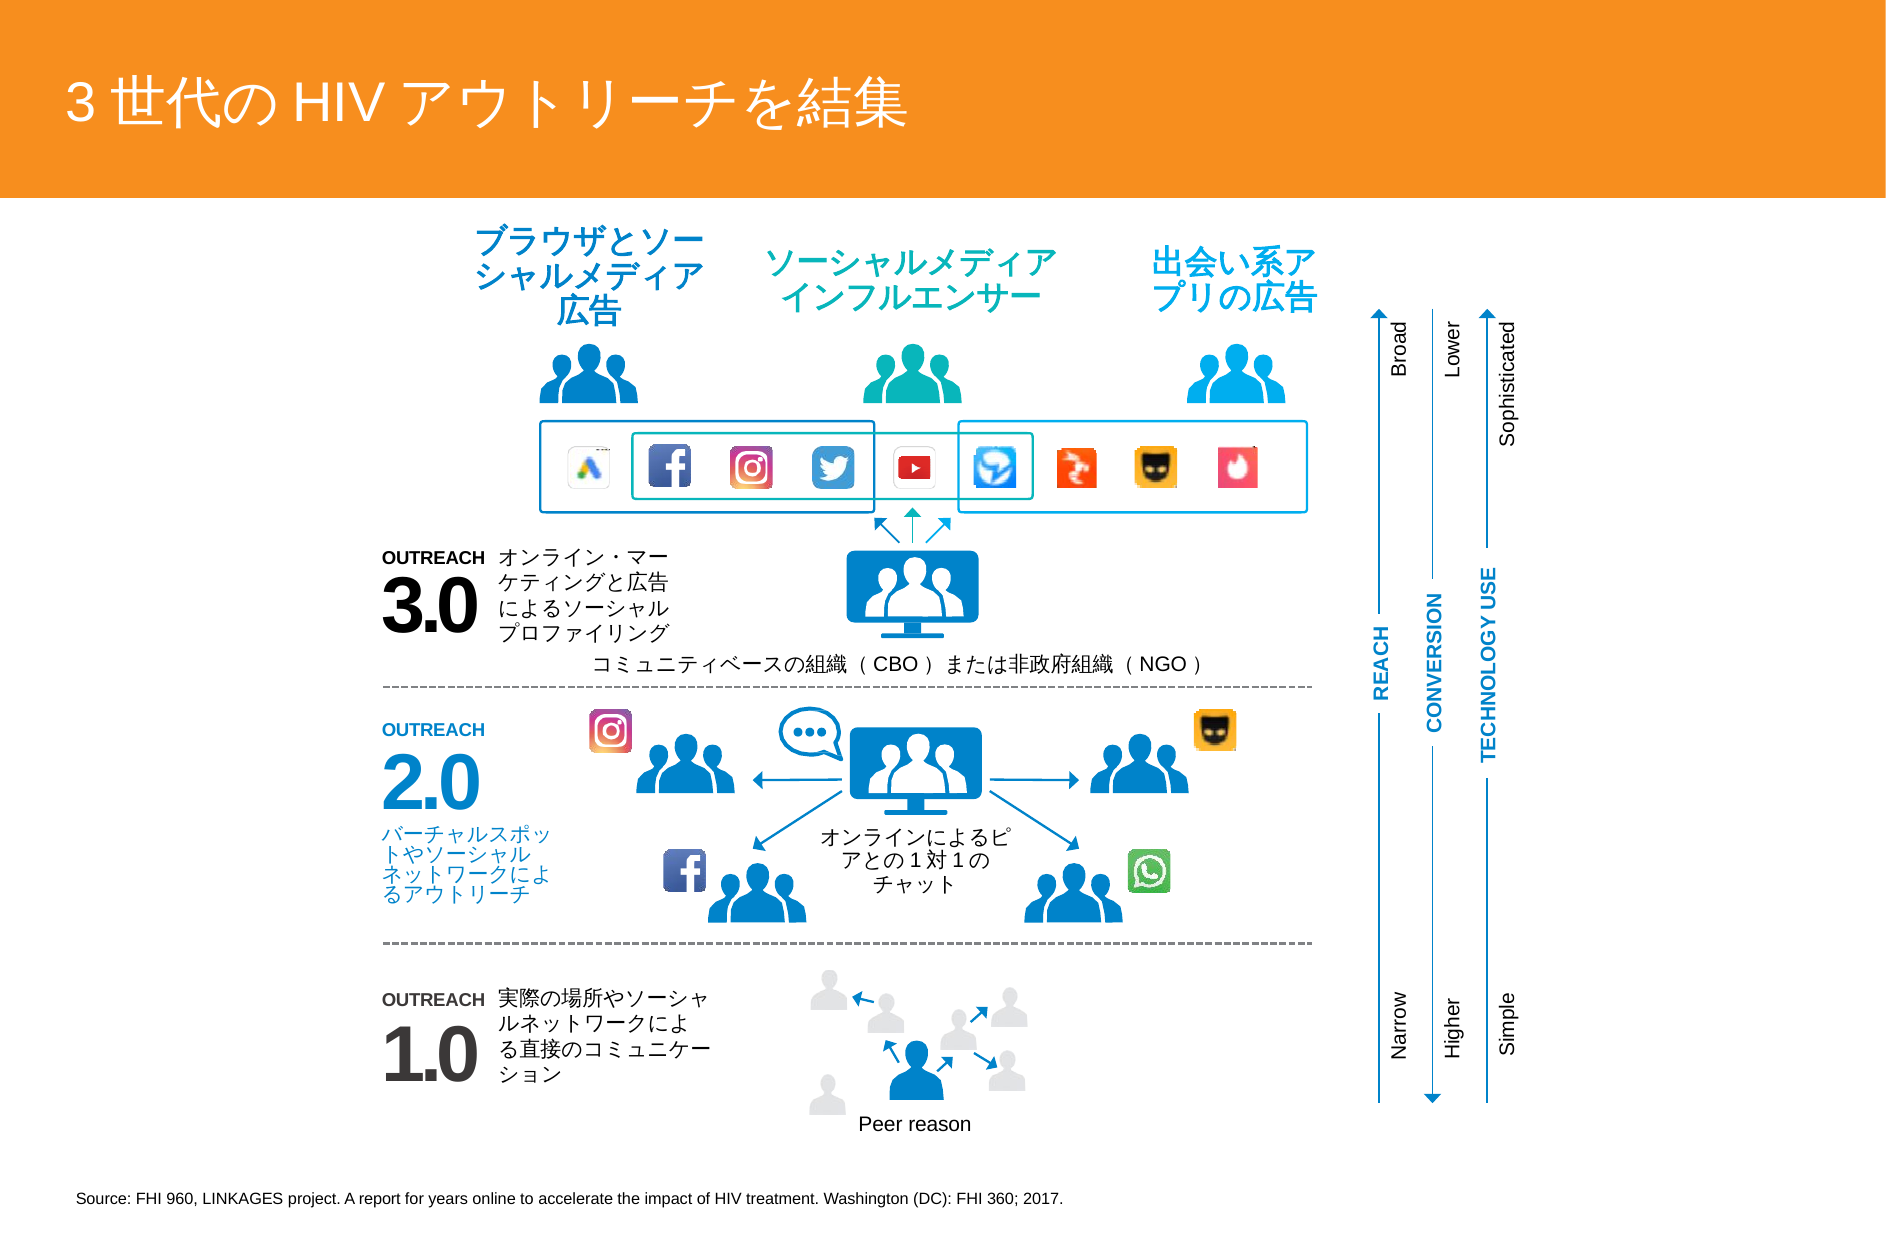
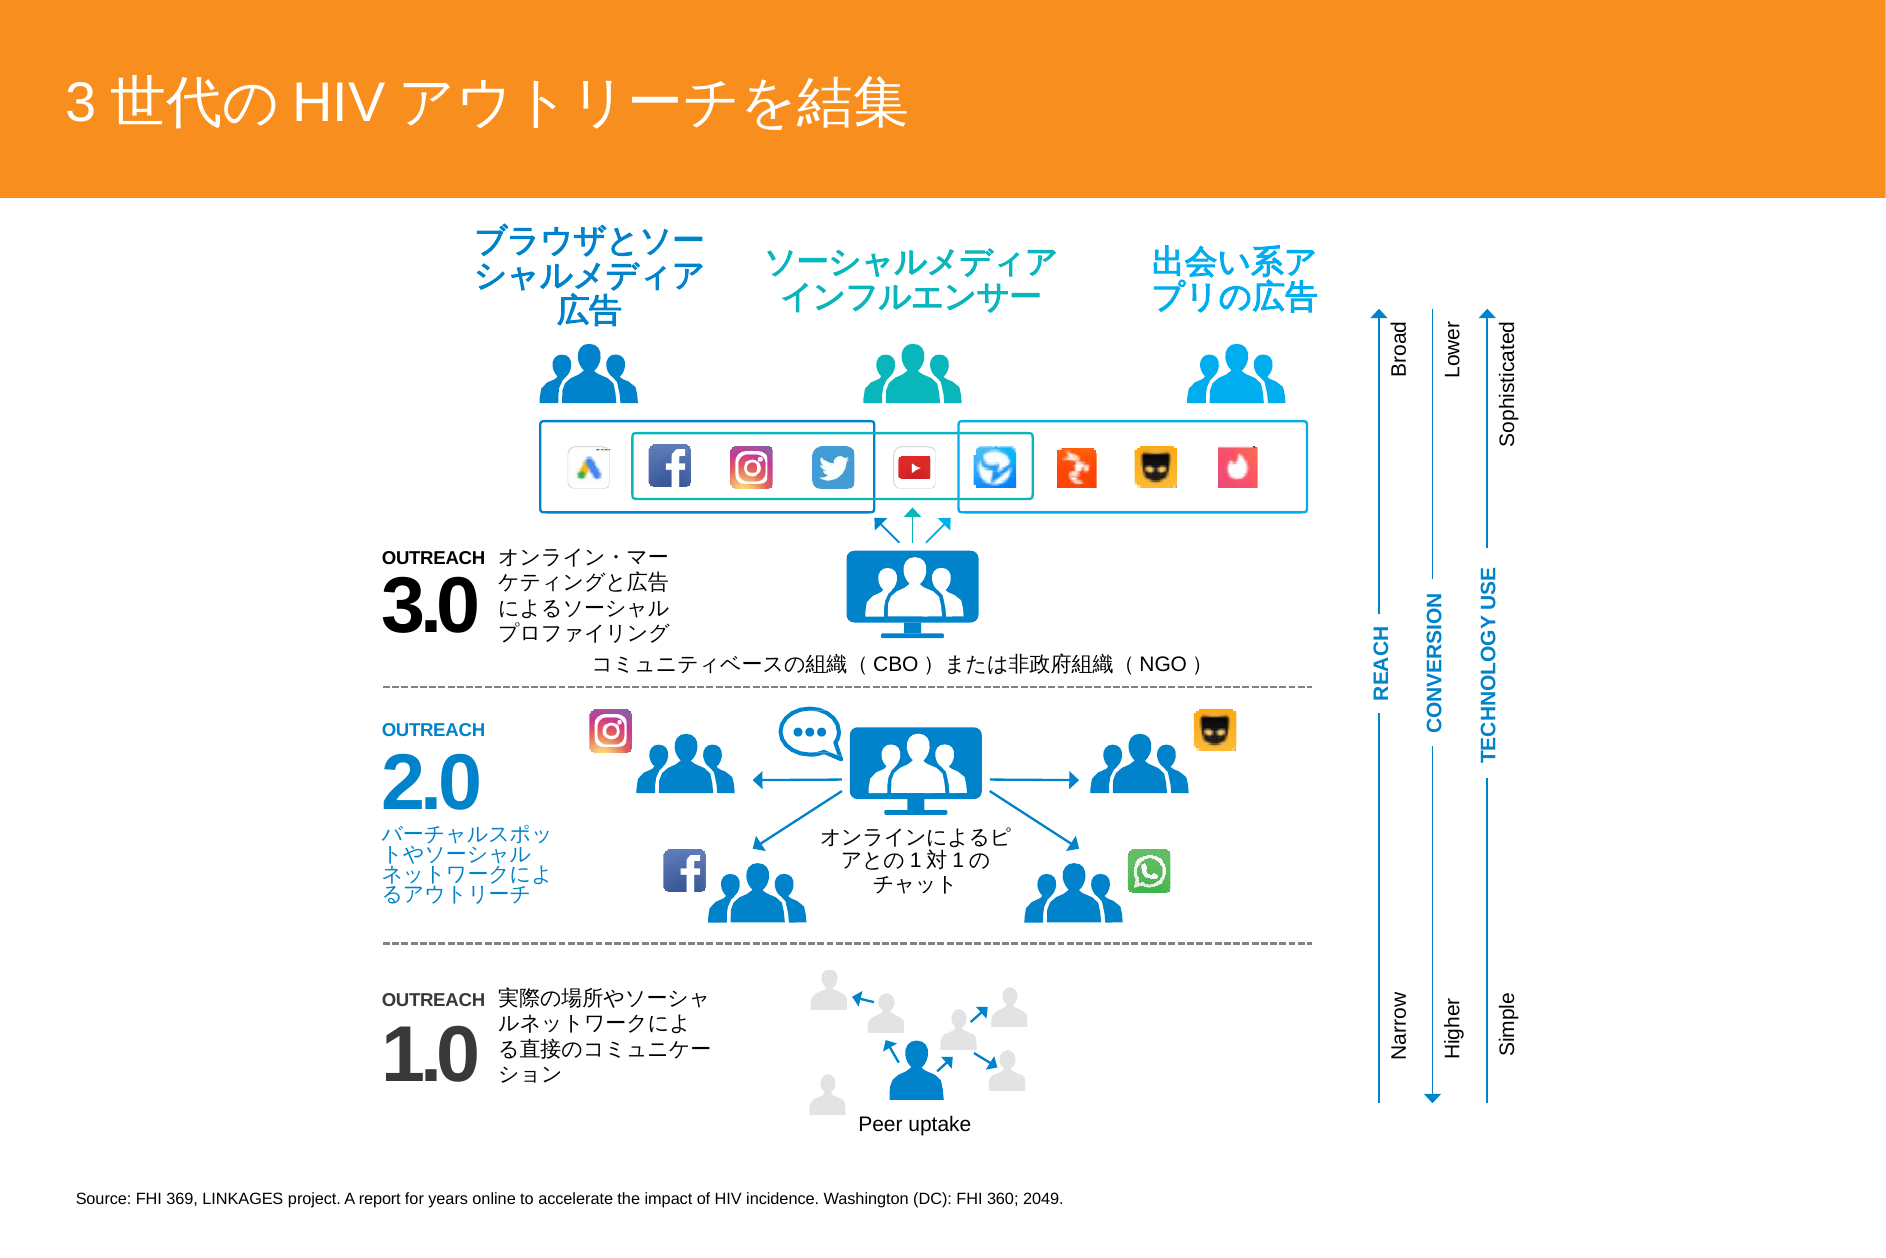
reason: reason -> uptake
960: 960 -> 369
treatment: treatment -> incidence
2017: 2017 -> 2049
